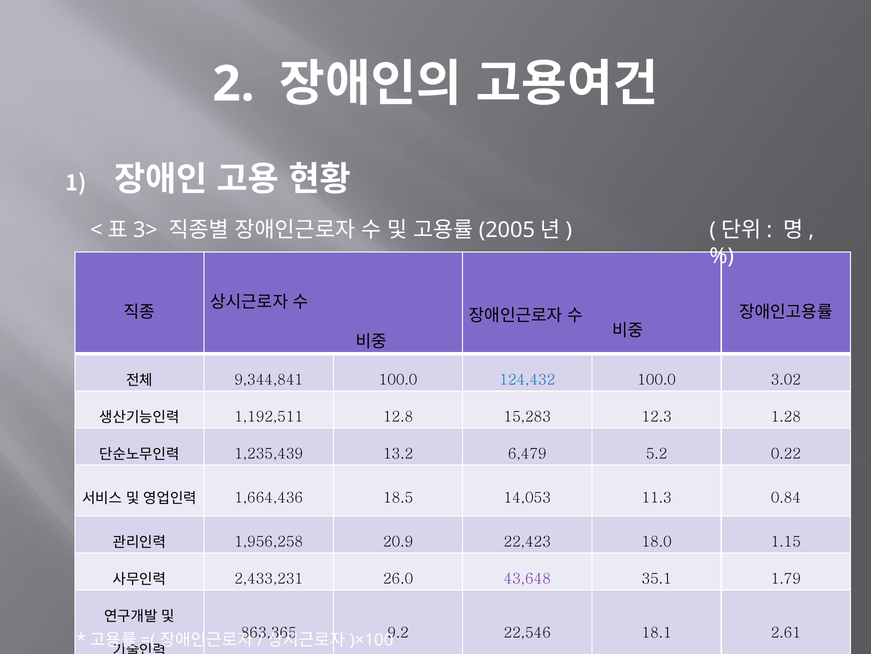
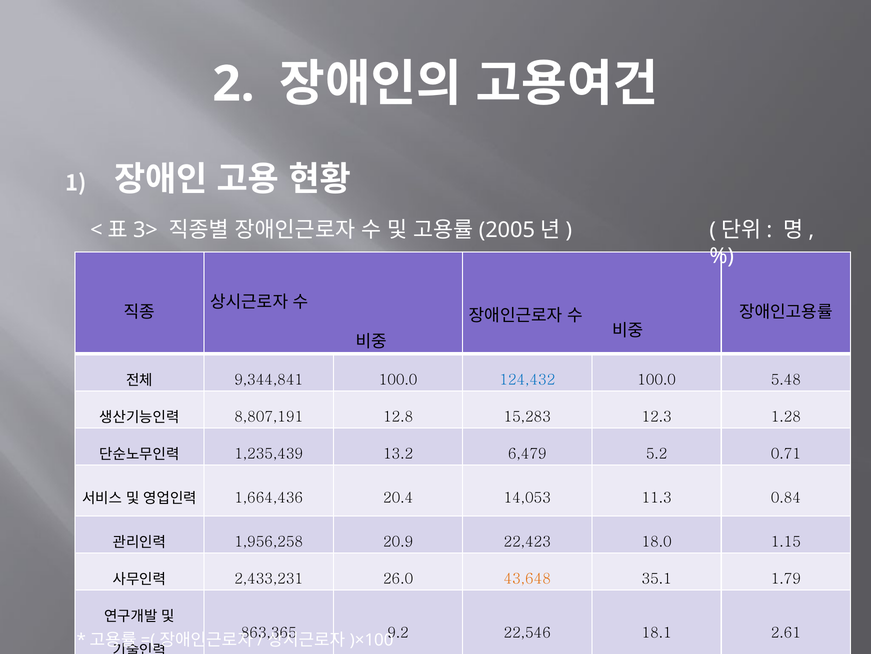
3.02: 3.02 -> 5.48
1,192,511: 1,192,511 -> 8,807,191
0.22: 0.22 -> 0.71
18.5: 18.5 -> 20.4
43,648 colour: purple -> orange
